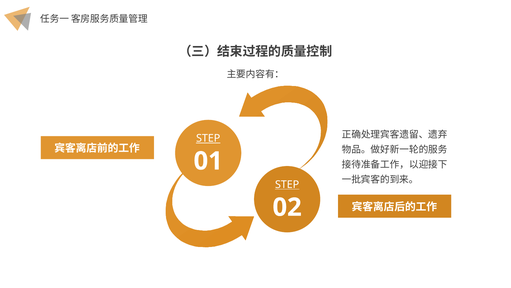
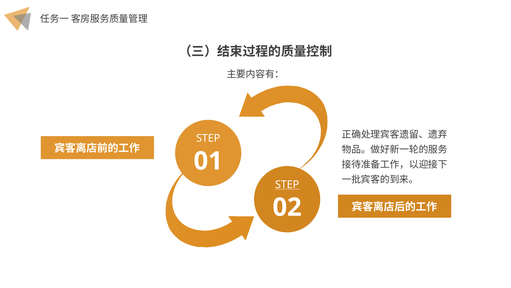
STEP at (208, 138) underline: present -> none
